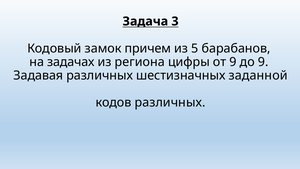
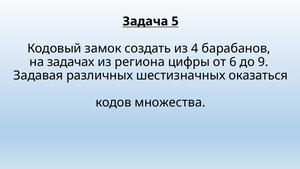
3: 3 -> 5
причем: причем -> создать
5: 5 -> 4
от 9: 9 -> 6
заданной: заданной -> оказаться
кодов различных: различных -> множества
